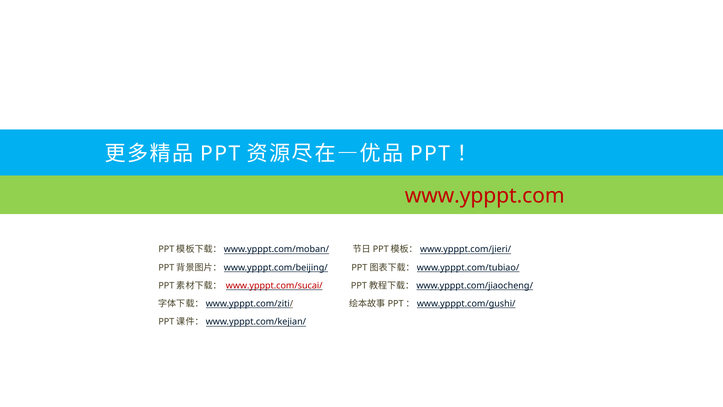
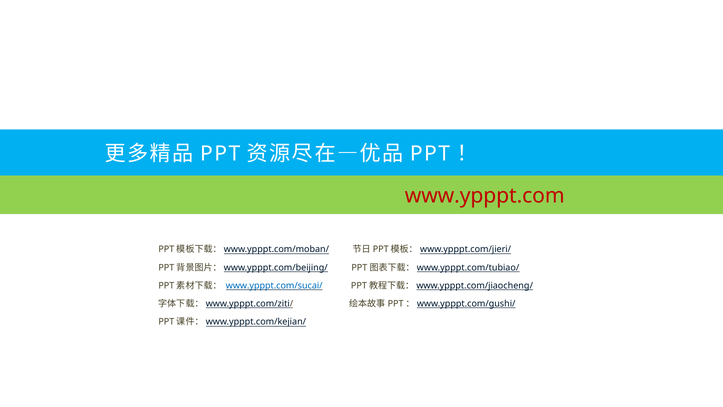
www.ypppt.com/sucai/ colour: red -> blue
